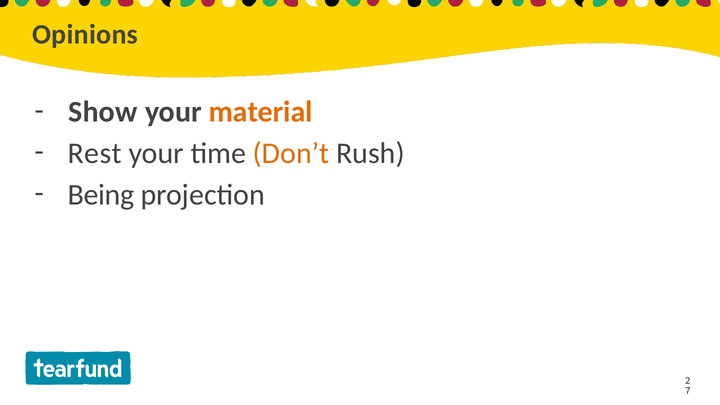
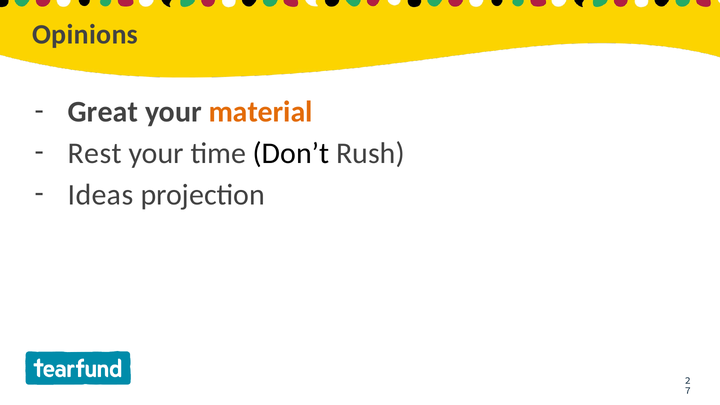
Show: Show -> Great
Don’t colour: orange -> black
Being: Being -> Ideas
